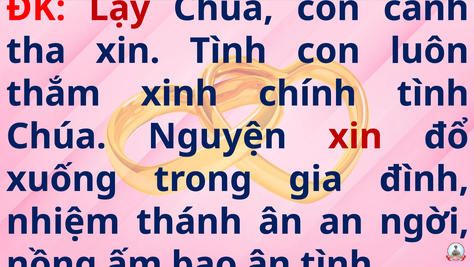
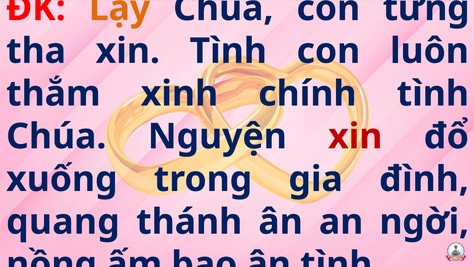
Lạy colour: red -> orange
cánh: cánh -> từng
nhiệm: nhiệm -> quang
